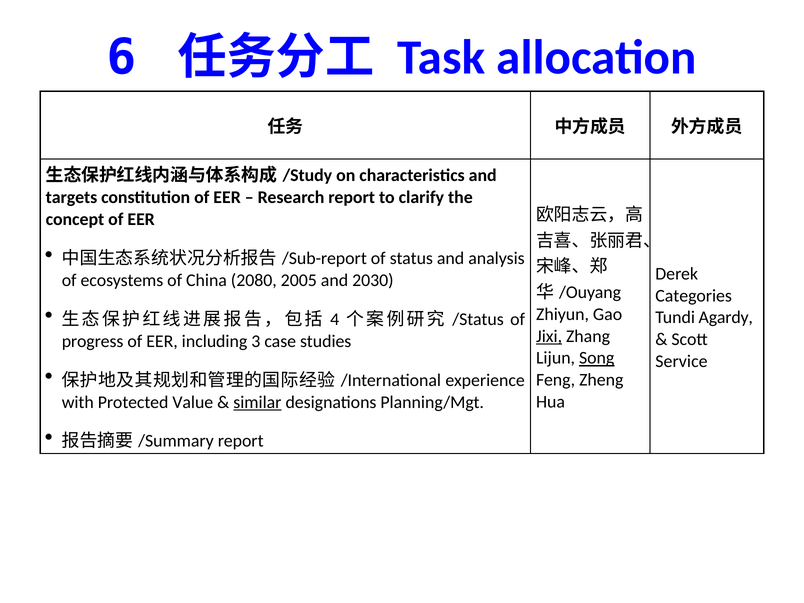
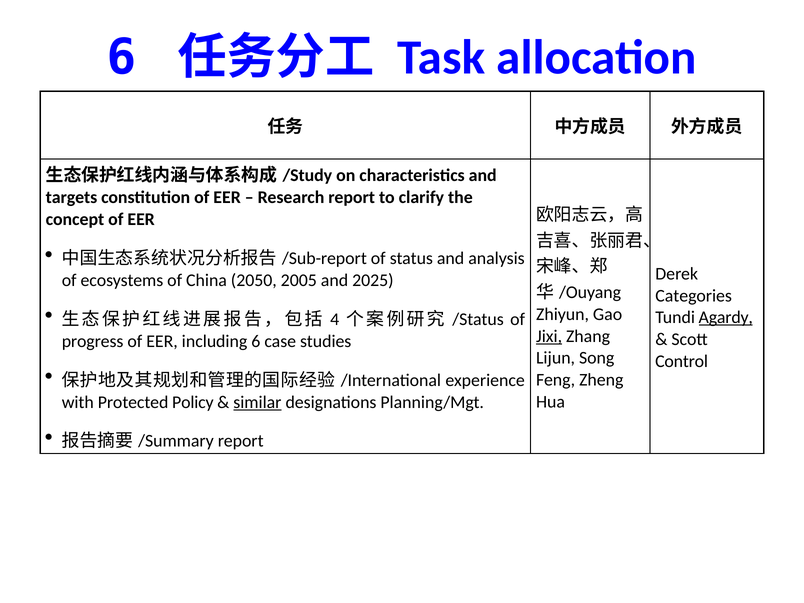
2080: 2080 -> 2050
2030: 2030 -> 2025
Agardy underline: none -> present
including 3: 3 -> 6
Song underline: present -> none
Service: Service -> Control
Value: Value -> Policy
